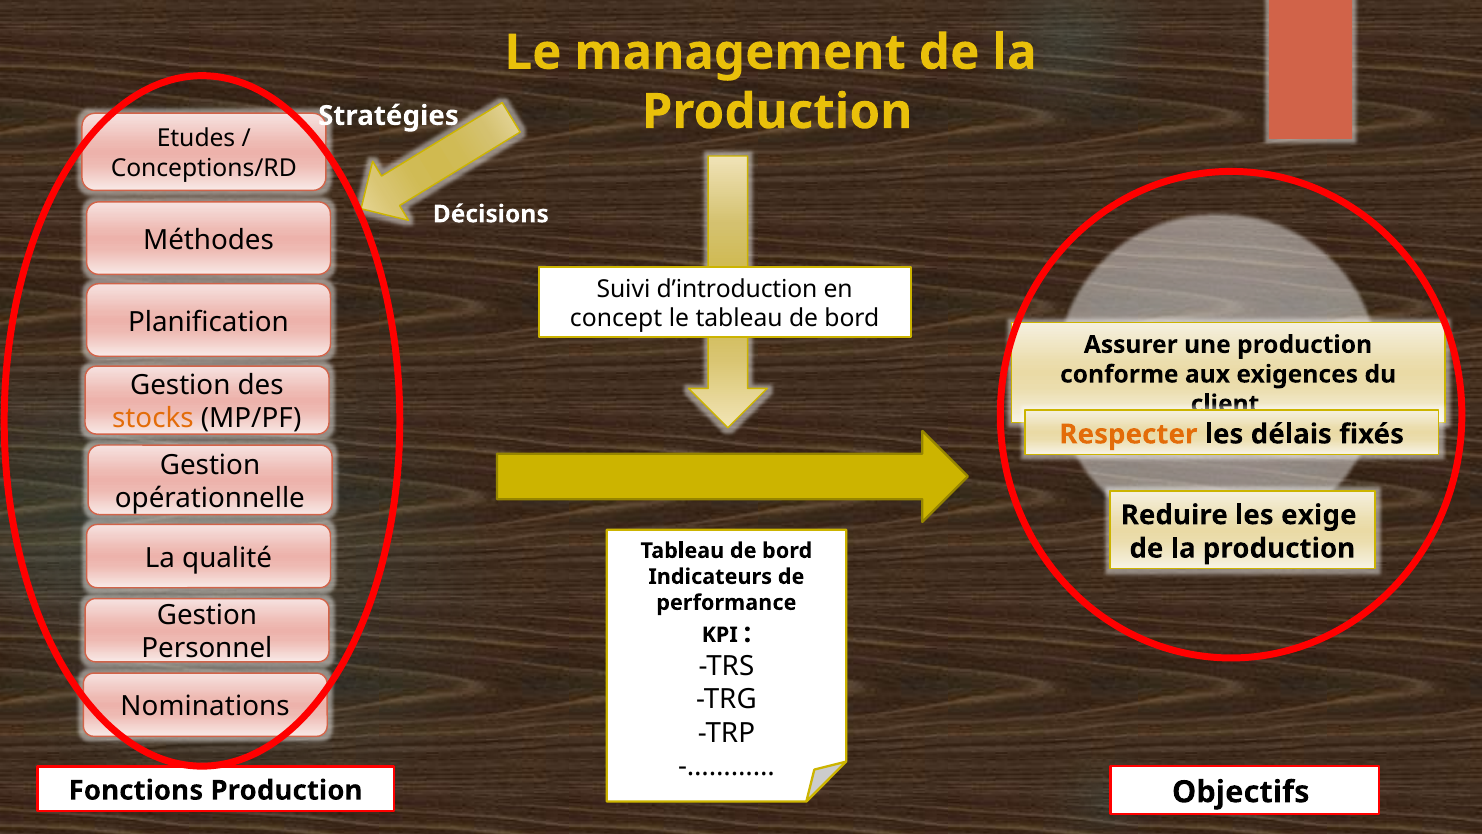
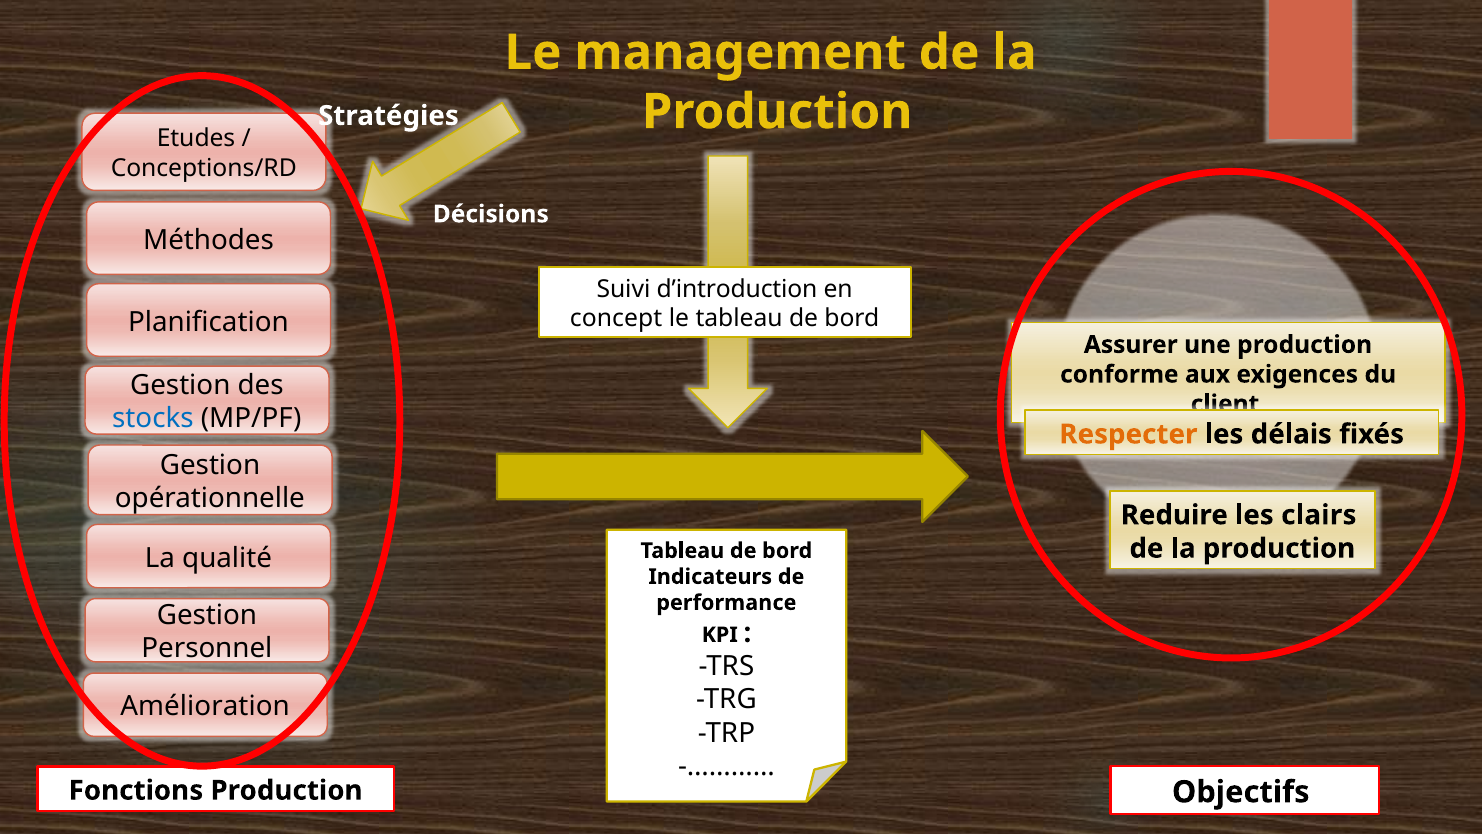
stocks colour: orange -> blue
exige: exige -> clairs
Nominations: Nominations -> Amélioration
